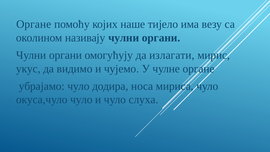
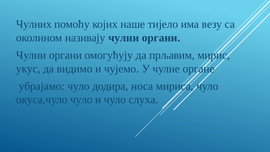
Органе at (34, 24): Органе -> Чулних
излагати: излагати -> прљавим
